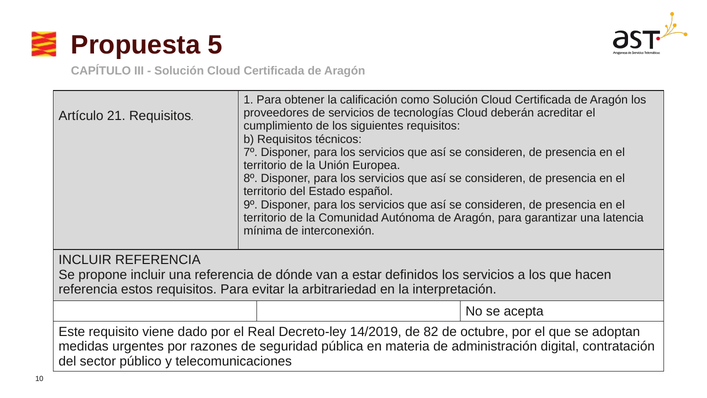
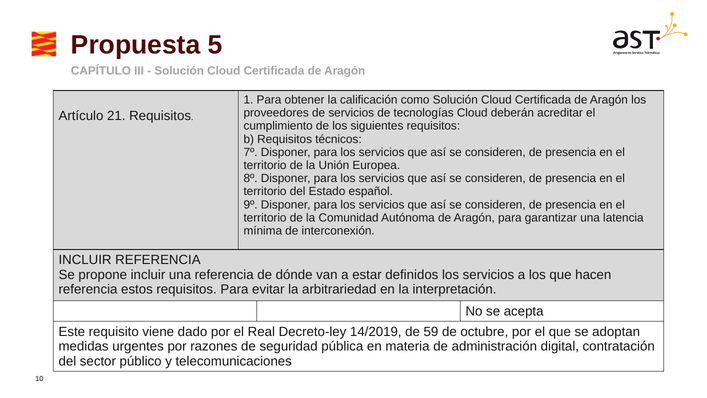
82: 82 -> 59
